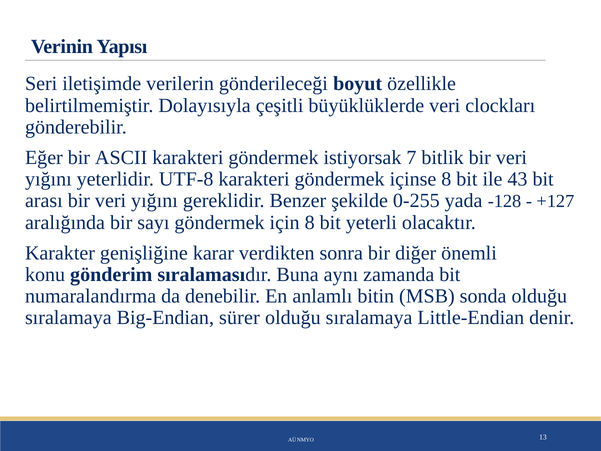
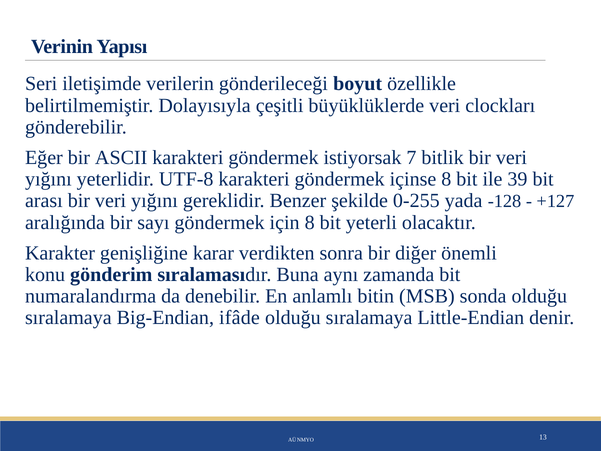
43: 43 -> 39
sürer: sürer -> ifâde
